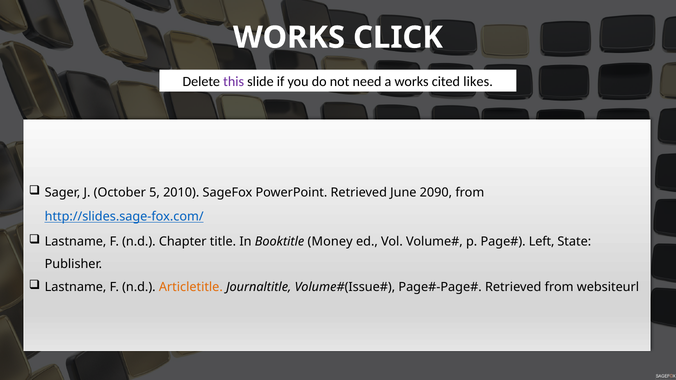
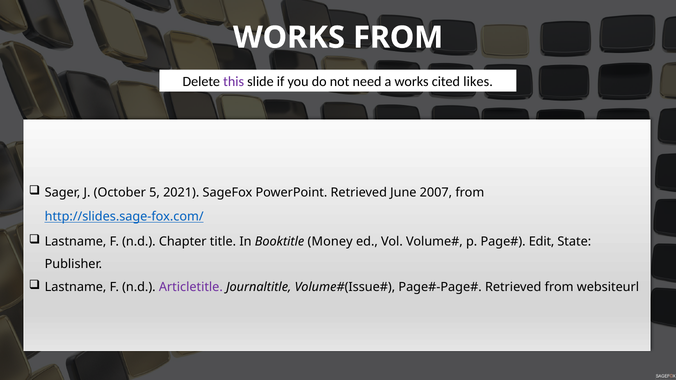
WORKS CLICK: CLICK -> FROM
2010: 2010 -> 2021
2090: 2090 -> 2007
Left: Left -> Edit
Articletitle colour: orange -> purple
